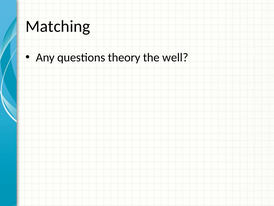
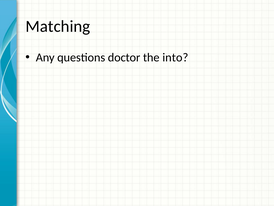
theory: theory -> doctor
well: well -> into
